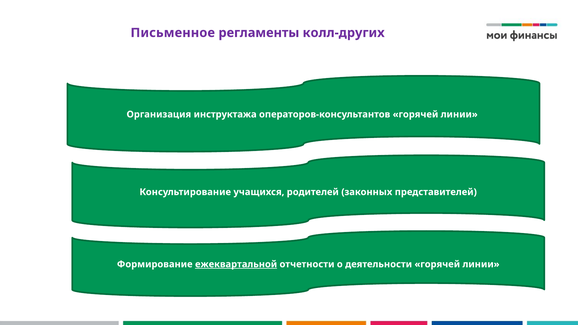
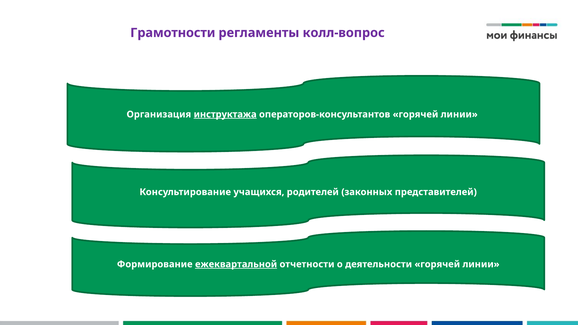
Письменное: Письменное -> Грамотности
колл-других: колл-других -> колл-вопрос
инструктажа underline: none -> present
